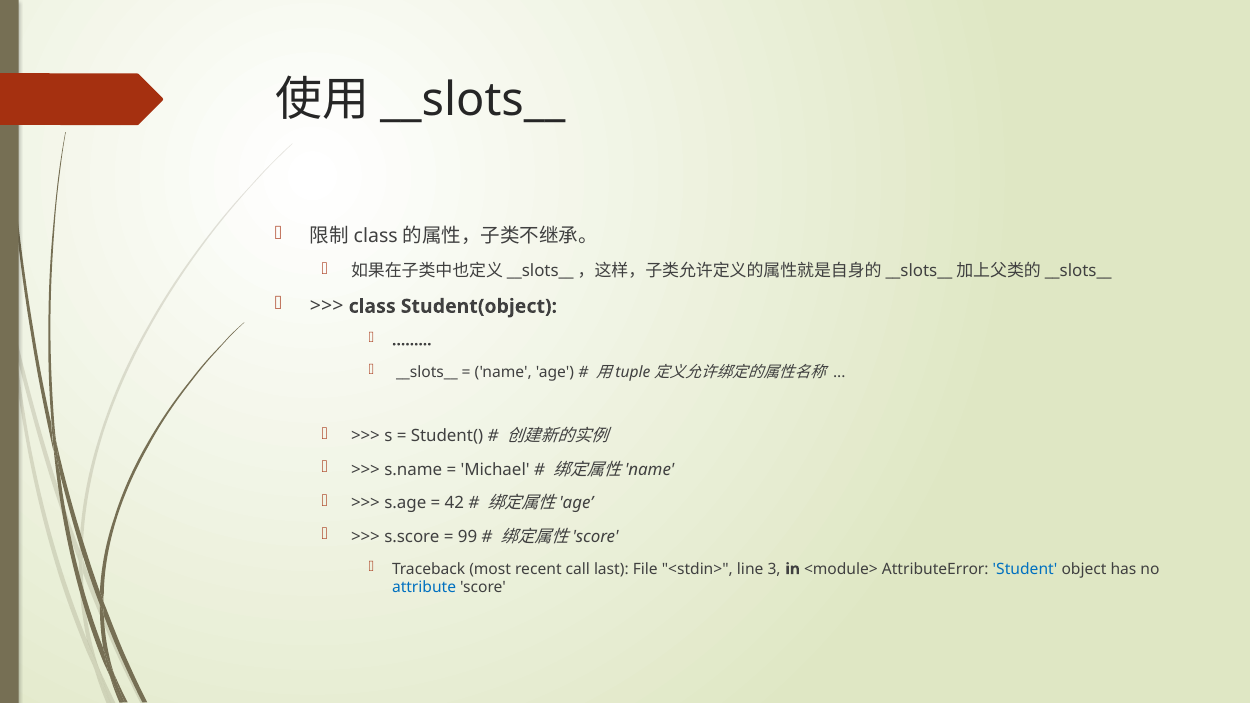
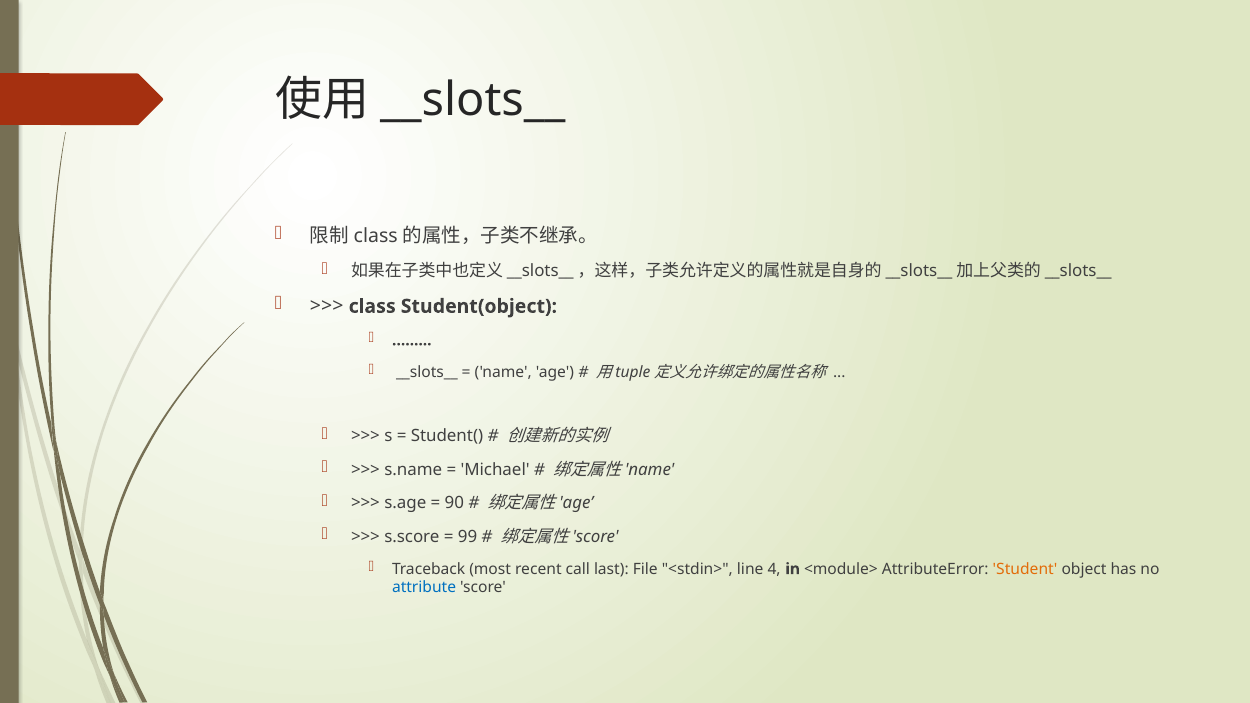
42: 42 -> 90
3: 3 -> 4
Student colour: blue -> orange
